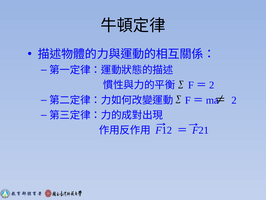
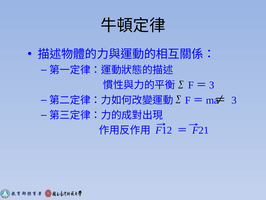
2 at (212, 85): 2 -> 3
2 at (234, 100): 2 -> 3
